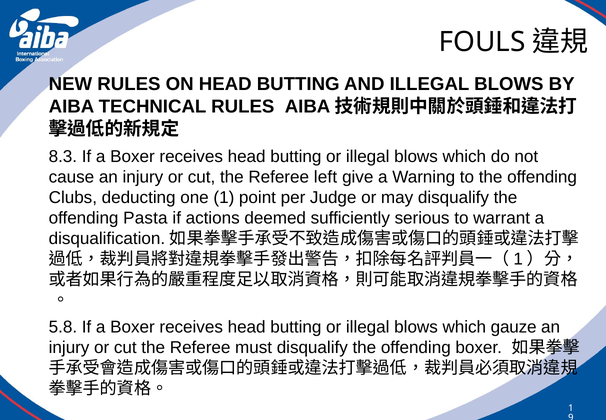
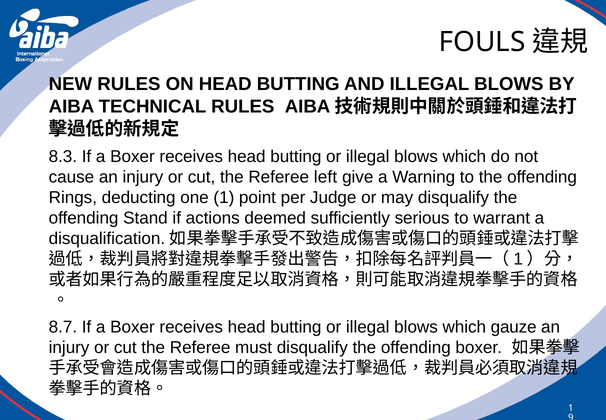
Clubs: Clubs -> Rings
Pasta: Pasta -> Stand
5.8: 5.8 -> 8.7
